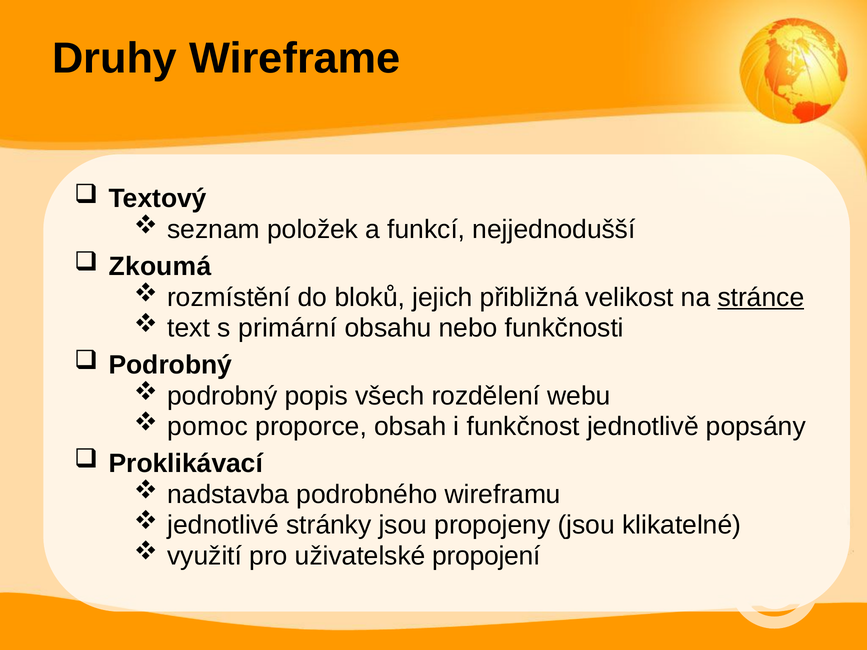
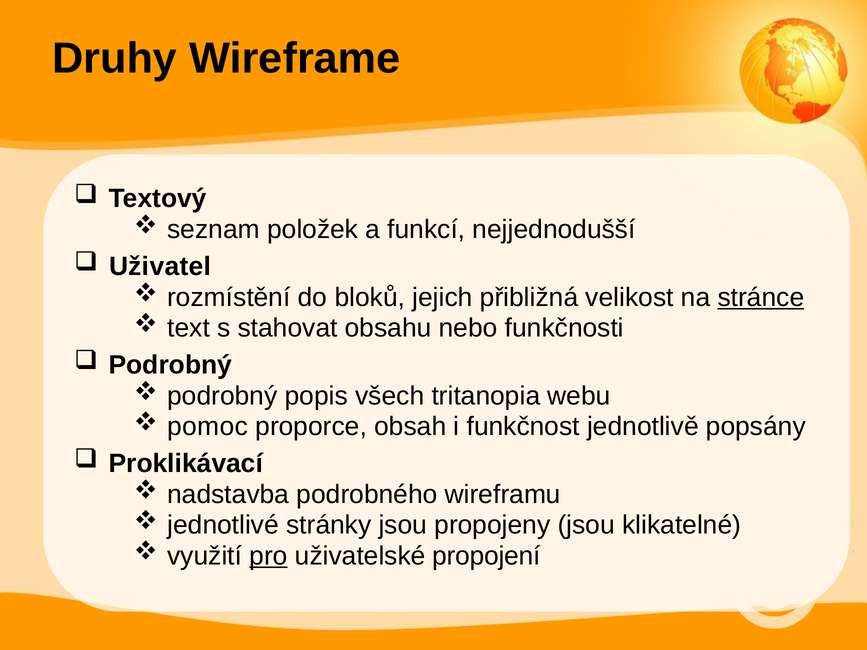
Zkoumá: Zkoumá -> Uživatel
primární: primární -> stahovat
rozdělení: rozdělení -> tritanopia
pro underline: none -> present
